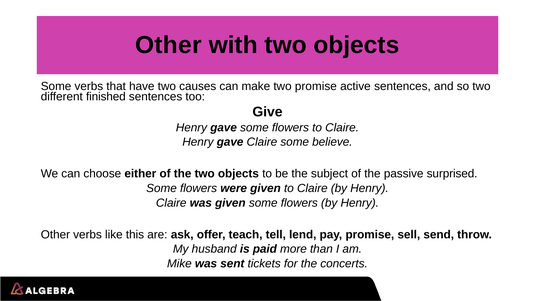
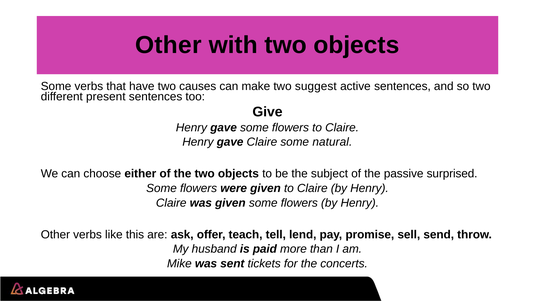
two promise: promise -> suggest
finished: finished -> present
believe: believe -> natural
